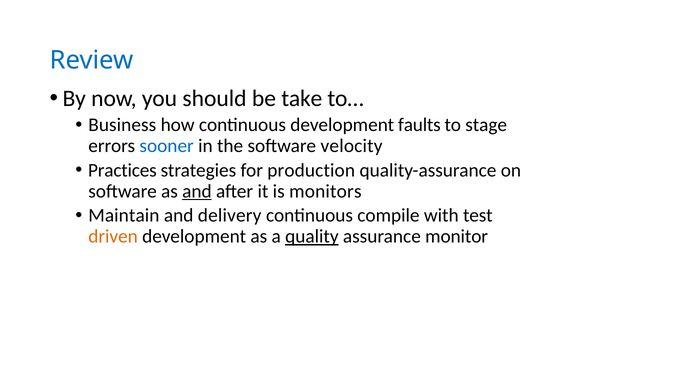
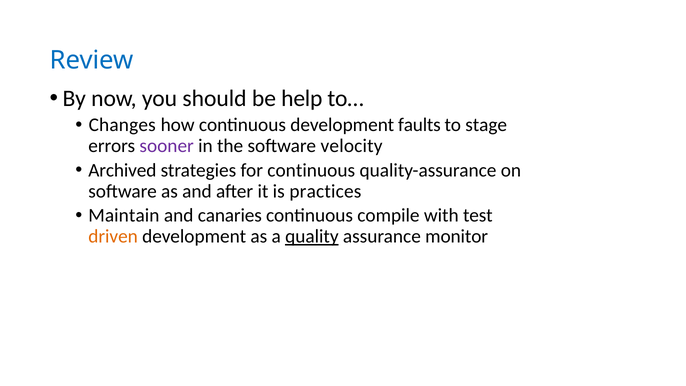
take: take -> help
Business: Business -> Changes
sooner colour: blue -> purple
Practices: Practices -> Archived
for production: production -> continuous
and at (197, 191) underline: present -> none
monitors: monitors -> practices
delivery: delivery -> canaries
